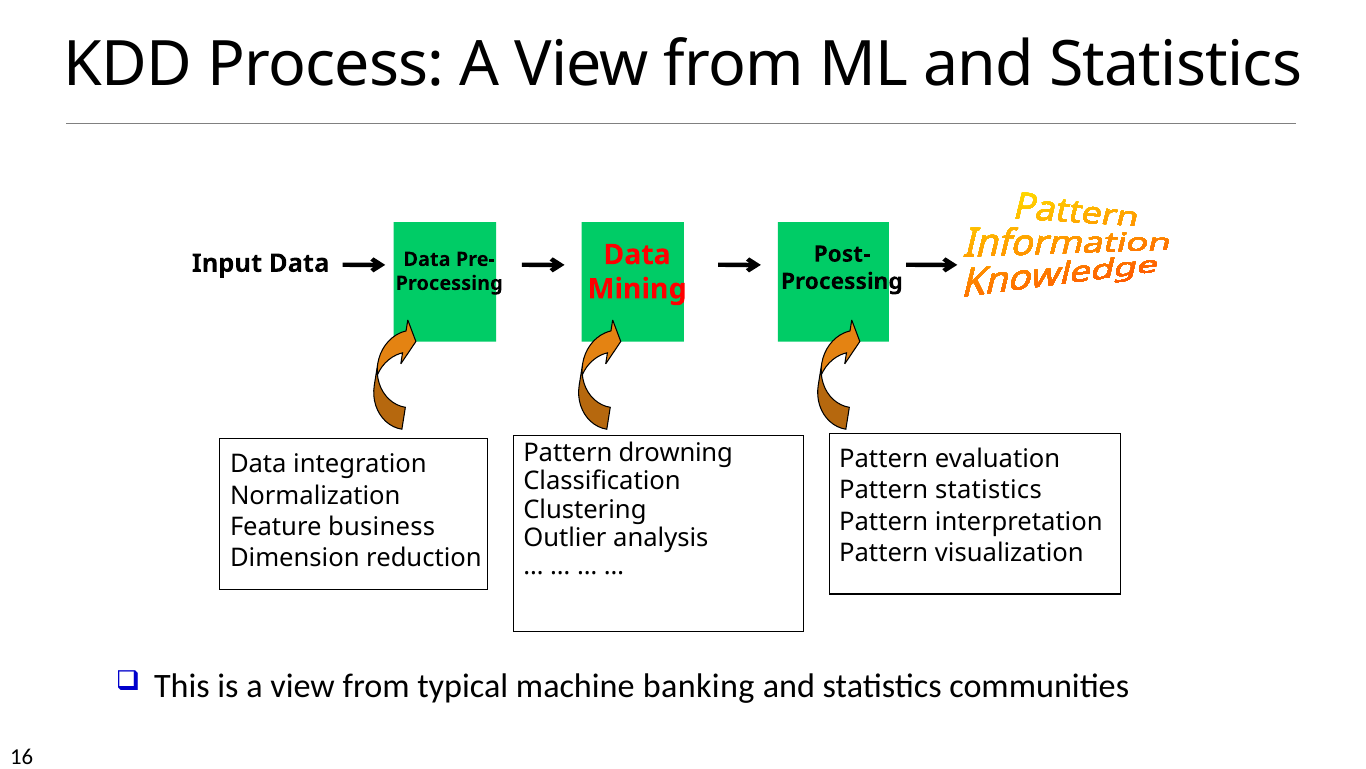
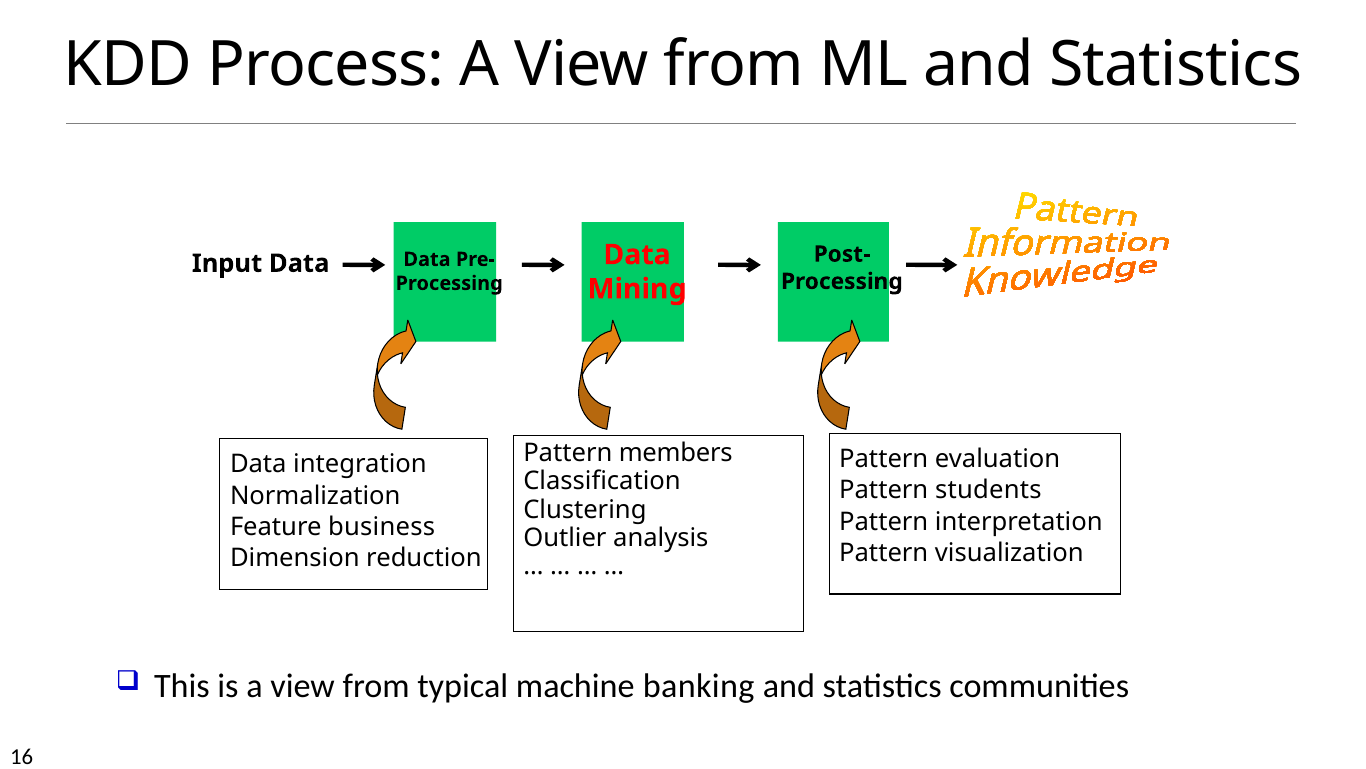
drowning: drowning -> members
Pattern statistics: statistics -> students
